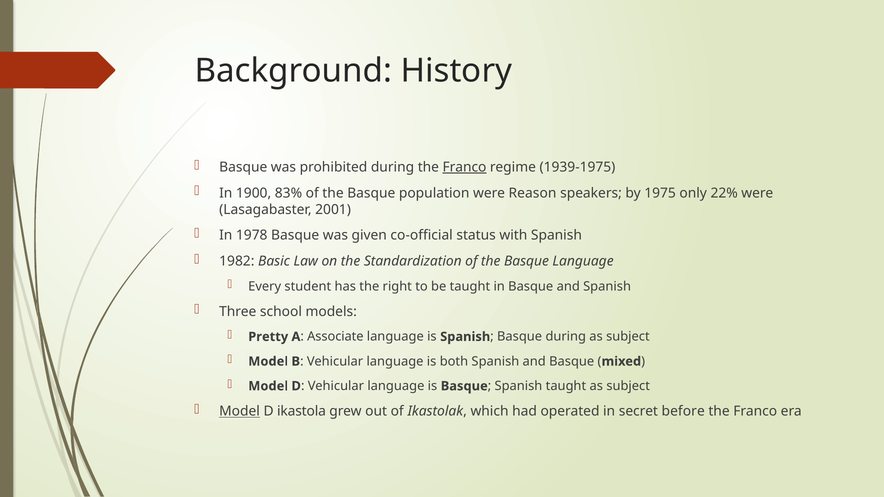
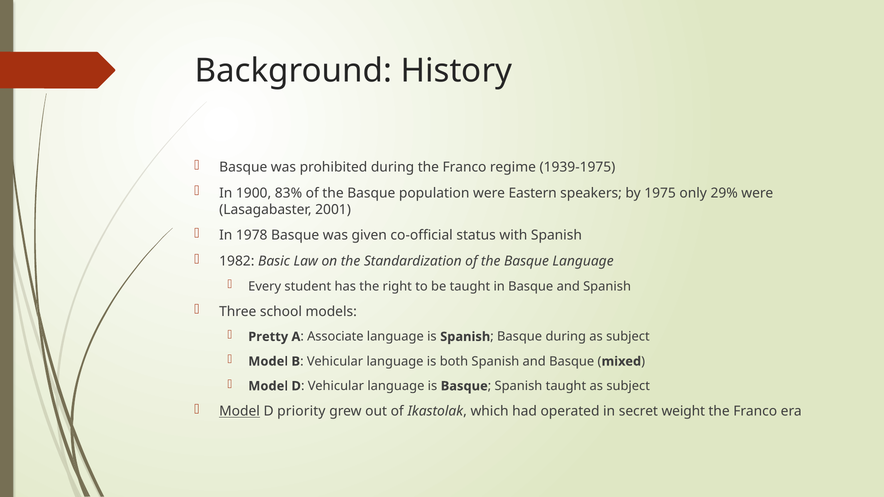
Franco at (465, 167) underline: present -> none
Reason: Reason -> Eastern
22%: 22% -> 29%
ikastola: ikastola -> priority
before: before -> weight
